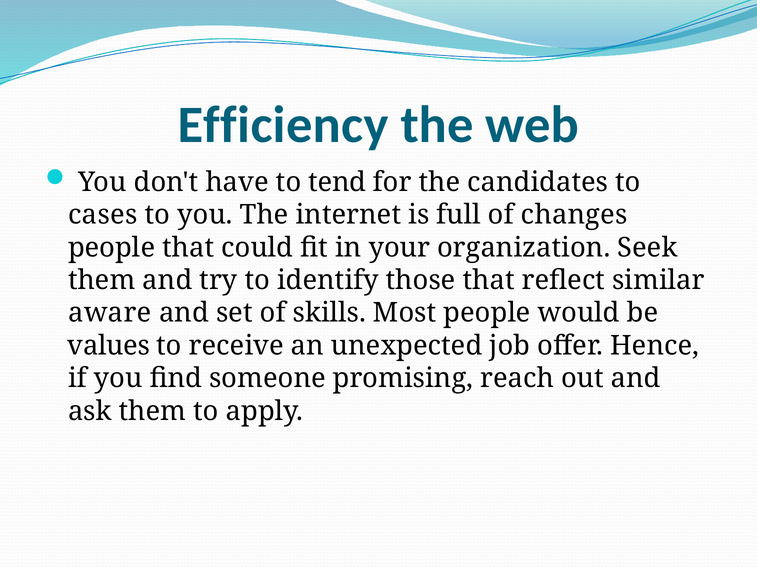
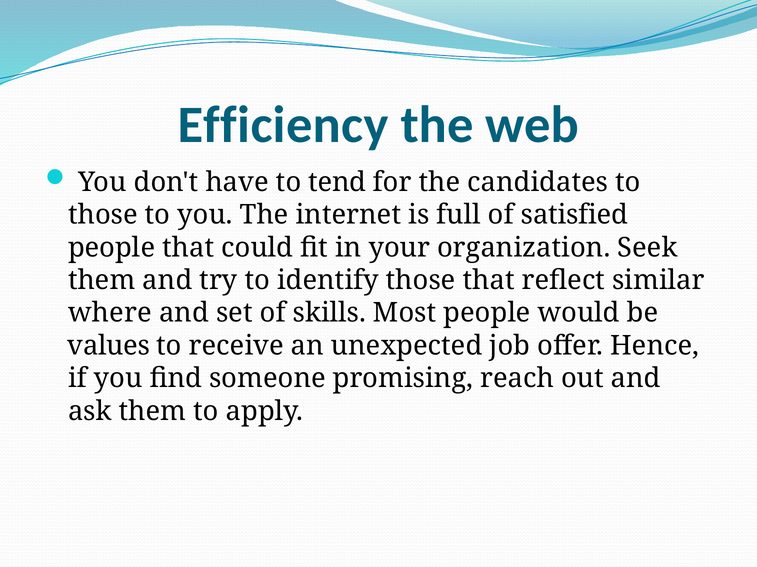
cases at (103, 215): cases -> those
changes: changes -> satisfied
aware: aware -> where
